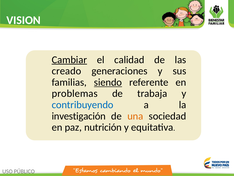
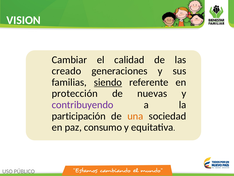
Cambiar underline: present -> none
problemas: problemas -> protección
trabaja: trabaja -> nuevas
contribuyendo colour: blue -> purple
investigación: investigación -> participación
nutrición: nutrición -> consumo
